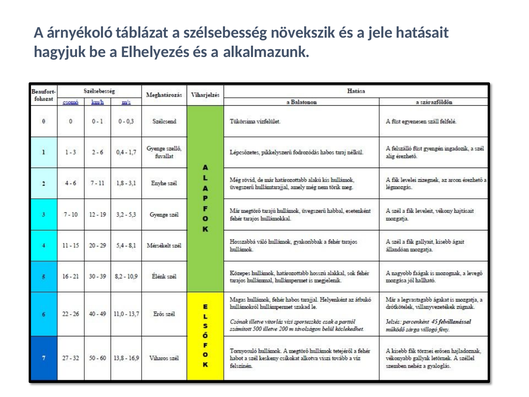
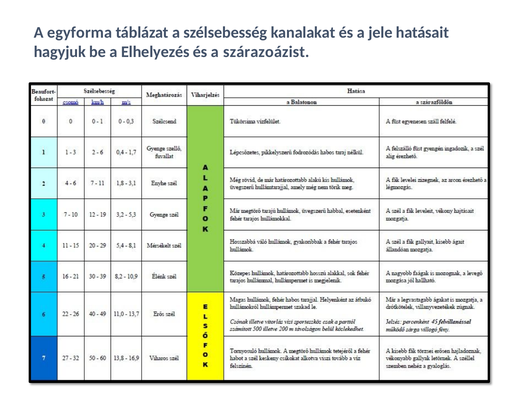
árnyékoló: árnyékoló -> egyforma
növekszik: növekszik -> kanalakat
alkalmazunk: alkalmazunk -> szárazoázist
